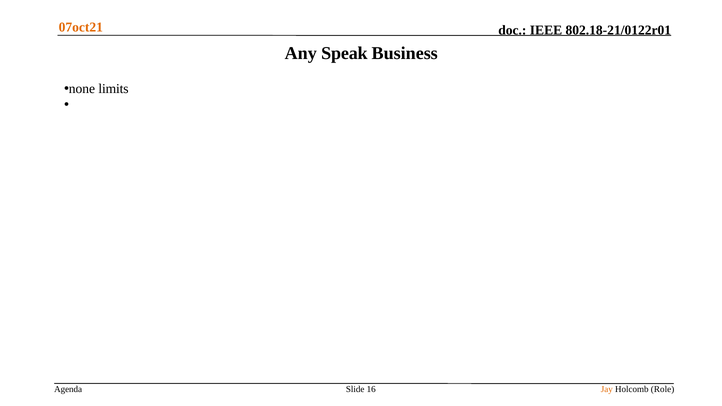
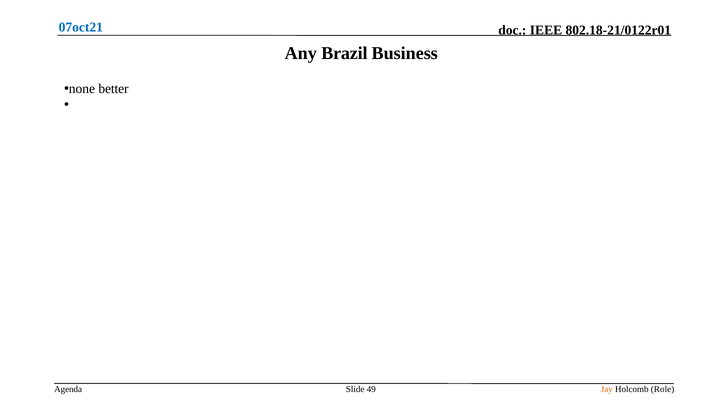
07oct21 colour: orange -> blue
Speak: Speak -> Brazil
limits: limits -> better
16: 16 -> 49
